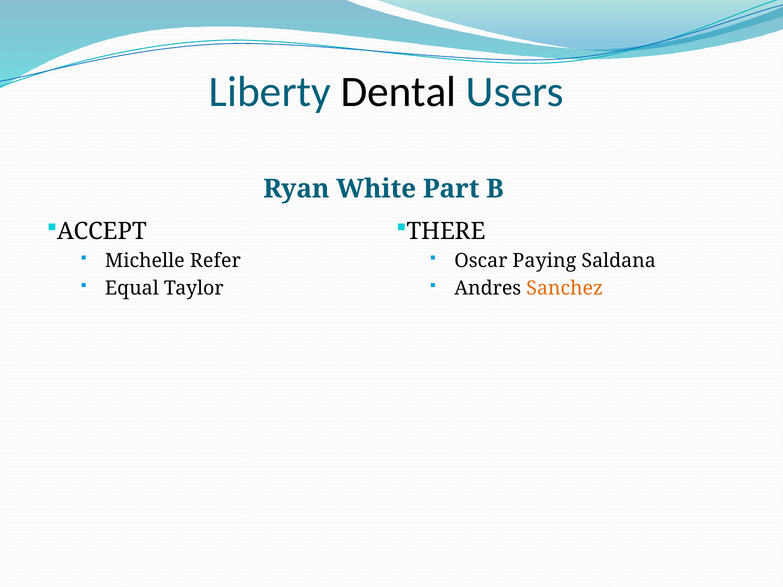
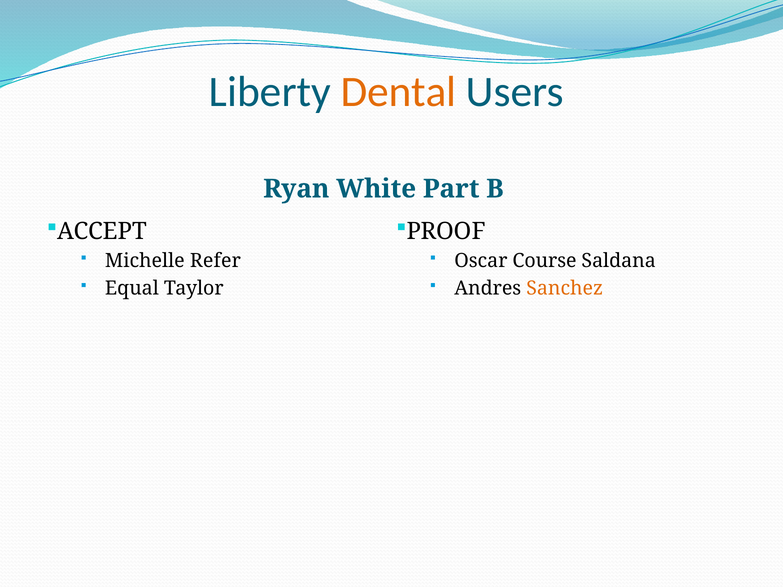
Dental colour: black -> orange
THERE: THERE -> PROOF
Paying: Paying -> Course
